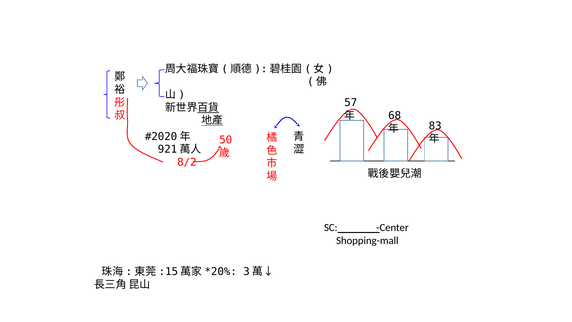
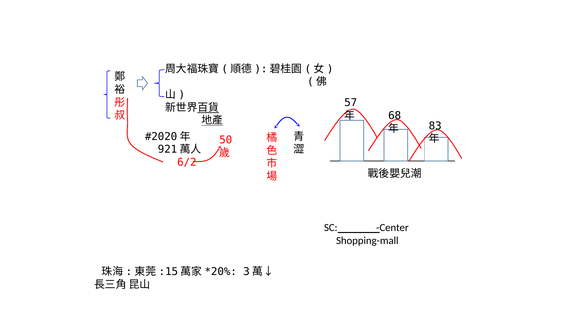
8/2: 8/2 -> 6/2
